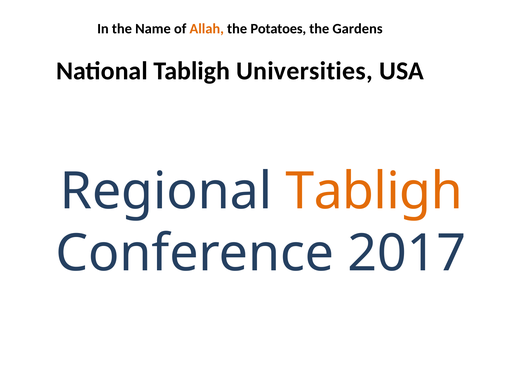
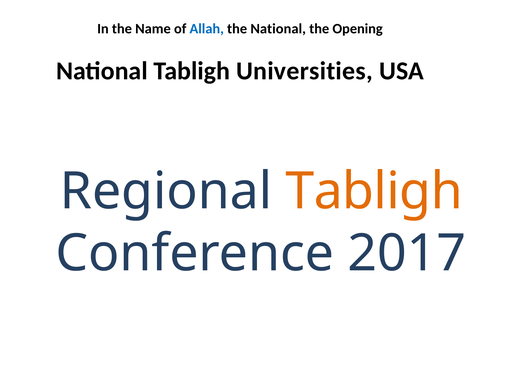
Allah colour: orange -> blue
the Potatoes: Potatoes -> National
Gardens: Gardens -> Opening
